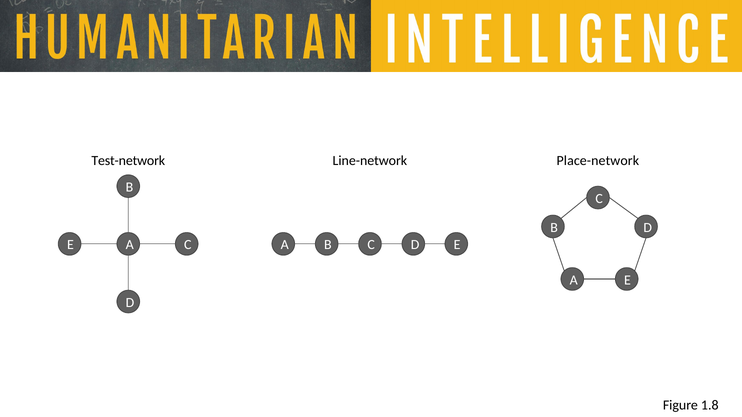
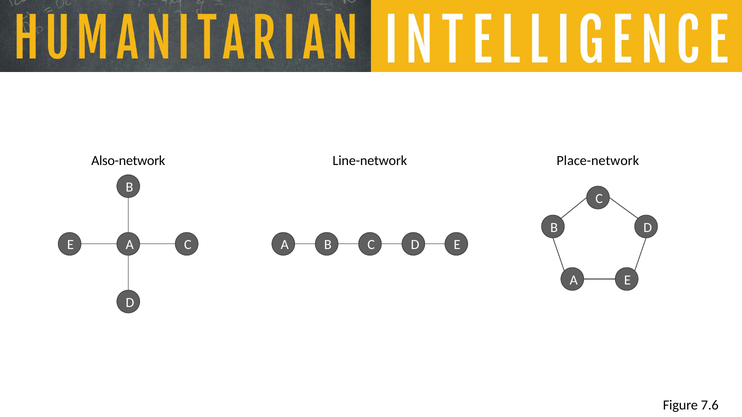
Test-network: Test-network -> Also-network
1.8: 1.8 -> 7.6
